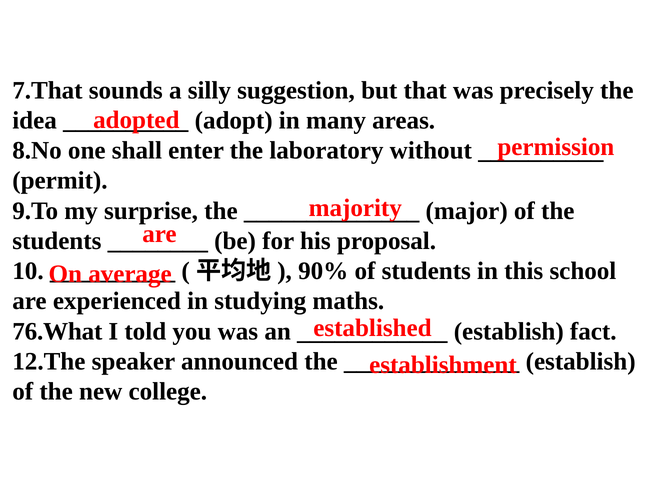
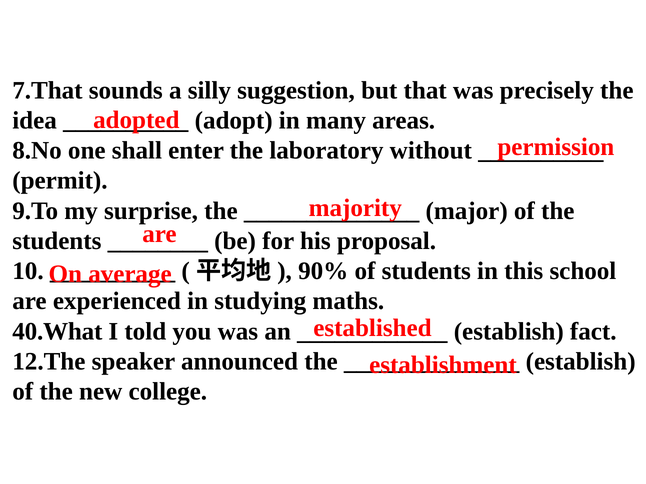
76.What: 76.What -> 40.What
